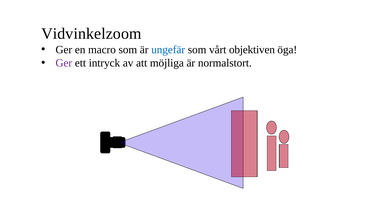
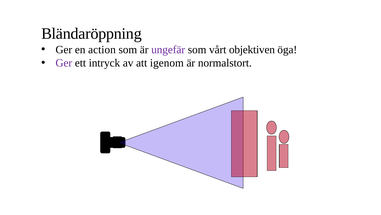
Vidvinkelzoom: Vidvinkelzoom -> Bländaröppning
macro: macro -> action
ungefär colour: blue -> purple
möjliga: möjliga -> igenom
